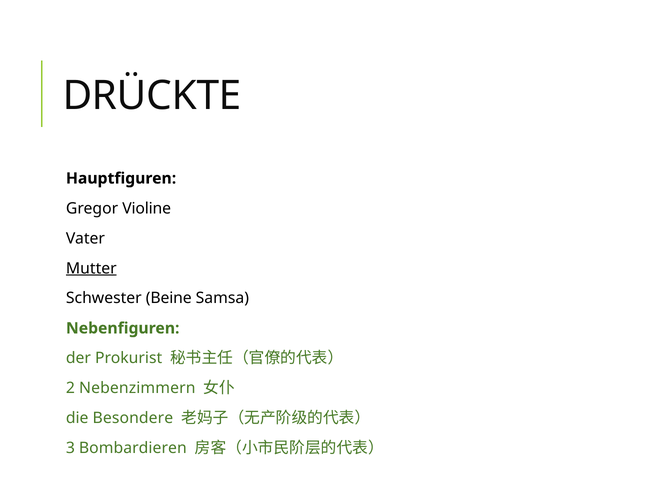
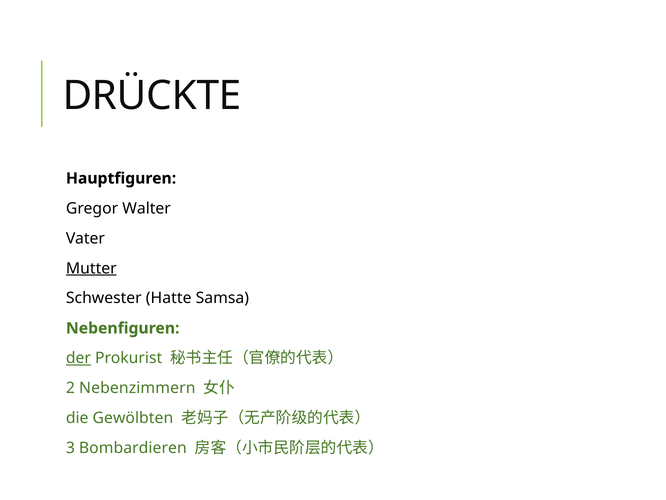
Violine: Violine -> Walter
Beine: Beine -> Hatte
der underline: none -> present
Besondere: Besondere -> Gewölbten
